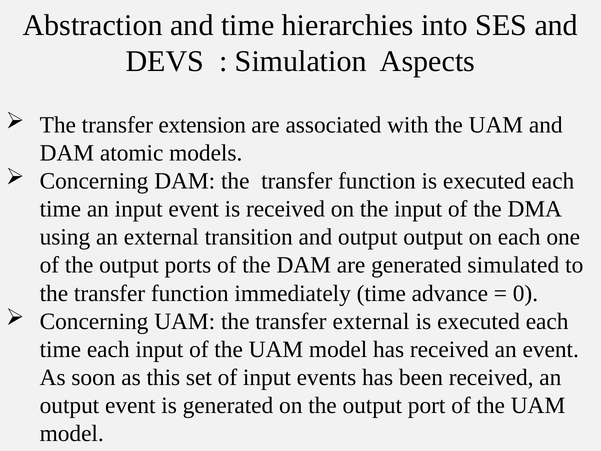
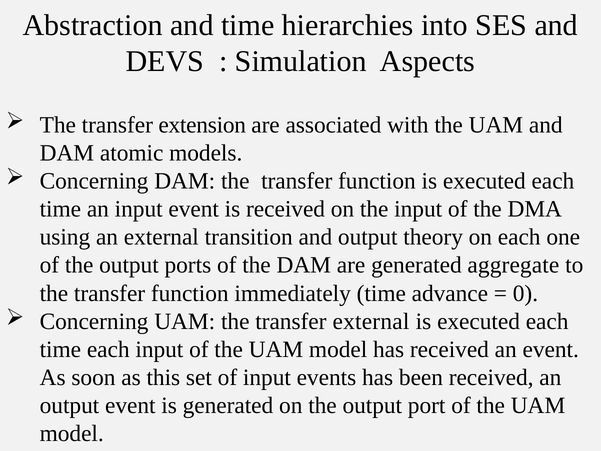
output output: output -> theory
simulated: simulated -> aggregate
